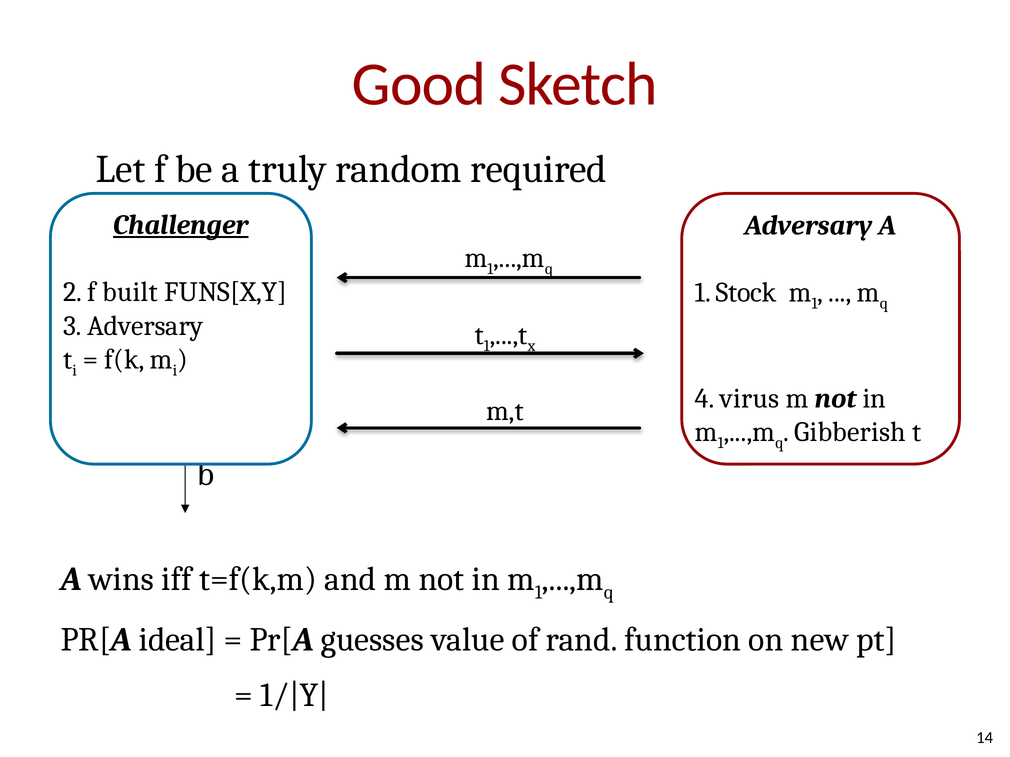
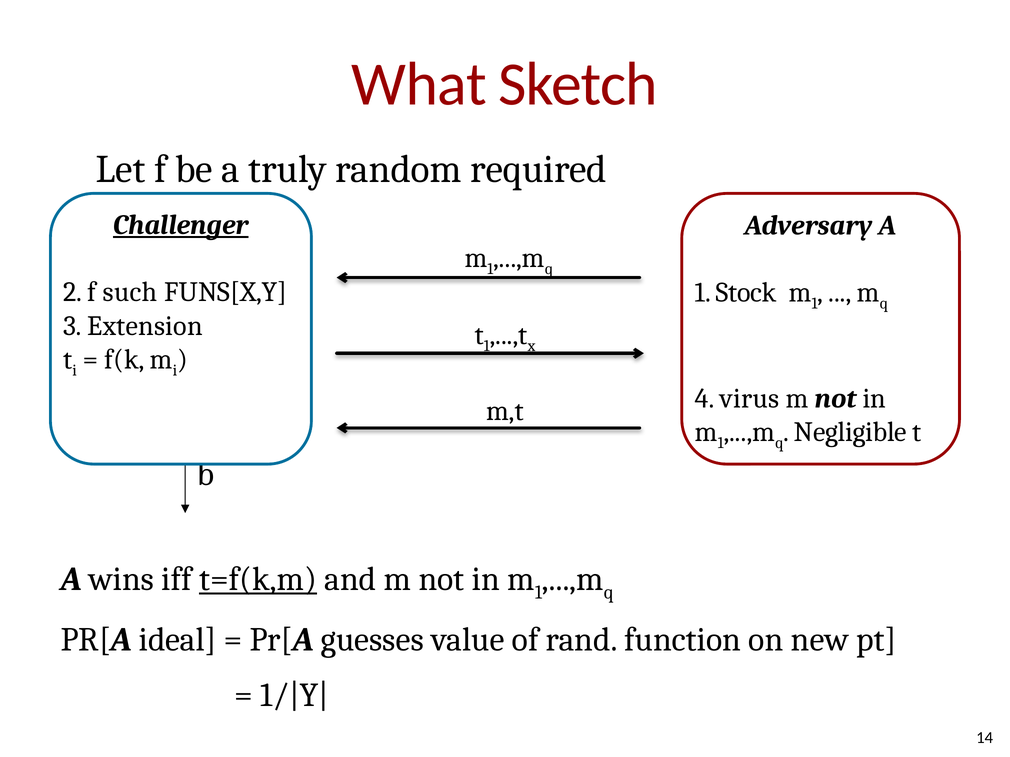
Good: Good -> What
built: built -> such
3 Adversary: Adversary -> Extension
Gibberish: Gibberish -> Negligible
t=f(k,m underline: none -> present
